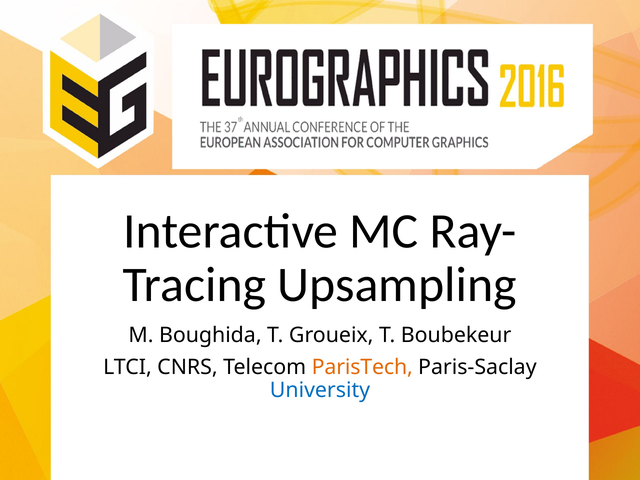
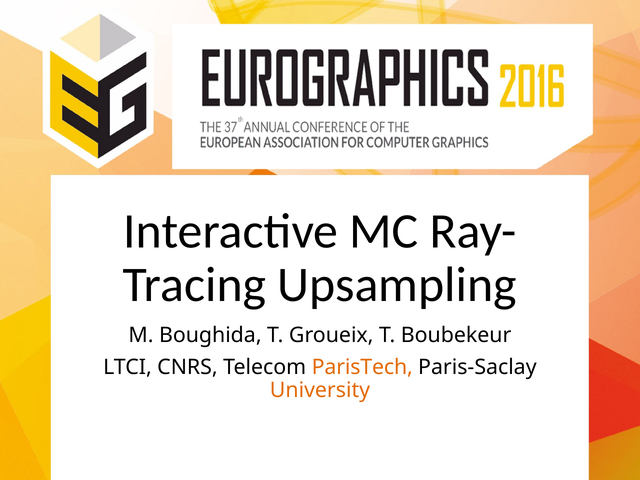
University colour: blue -> orange
